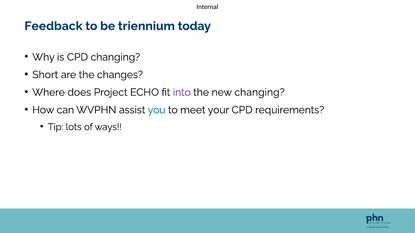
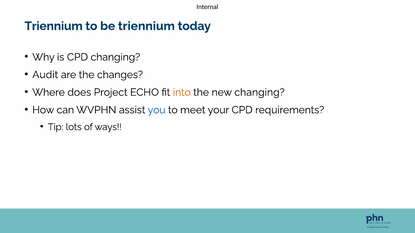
Feedback at (53, 26): Feedback -> Triennium
Short: Short -> Audit
into colour: purple -> orange
